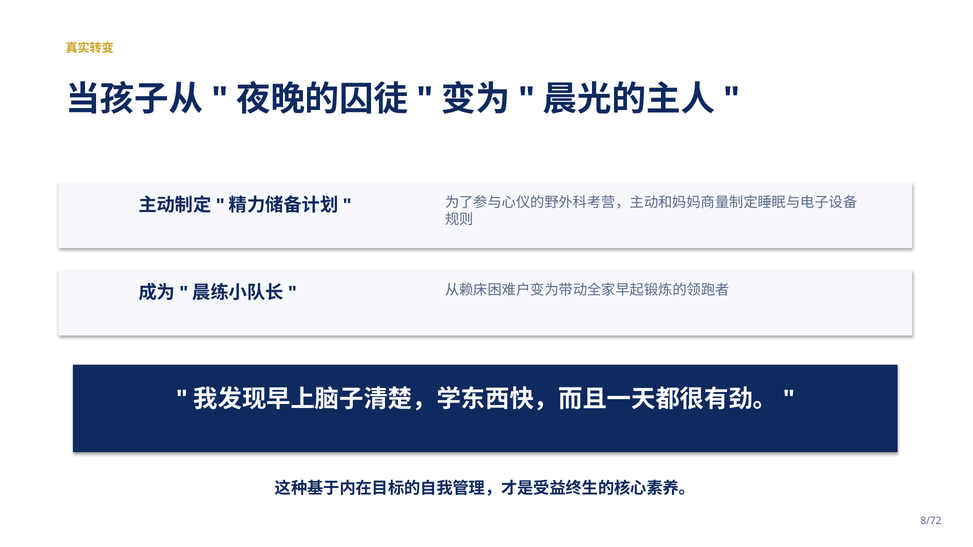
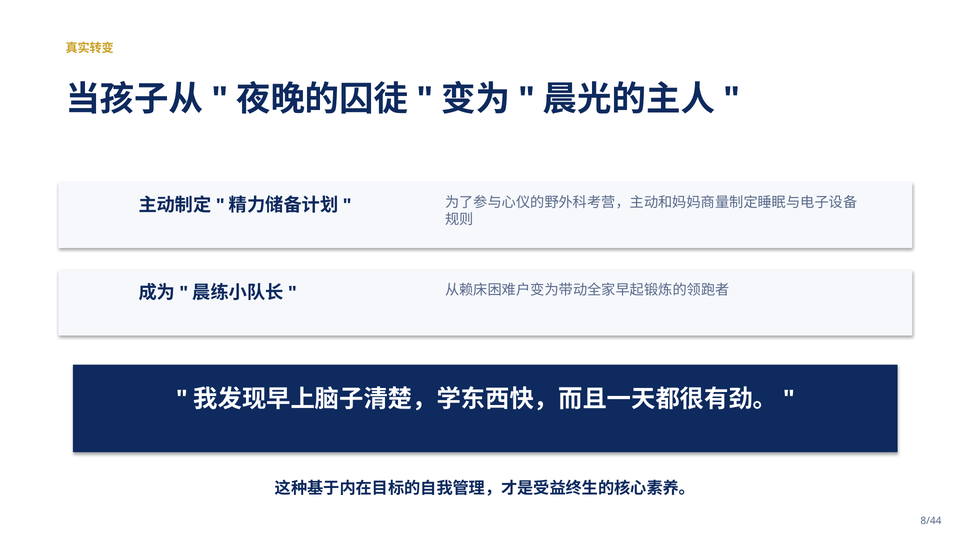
8/72: 8/72 -> 8/44
